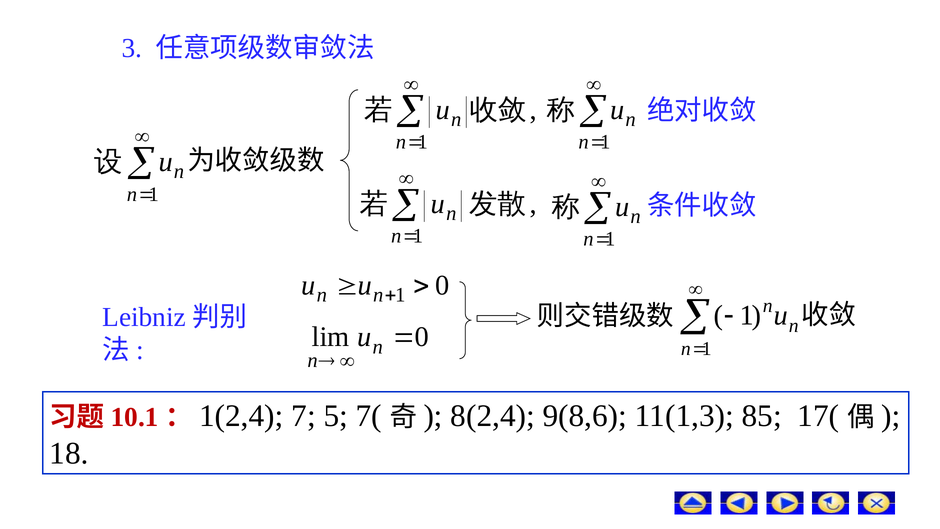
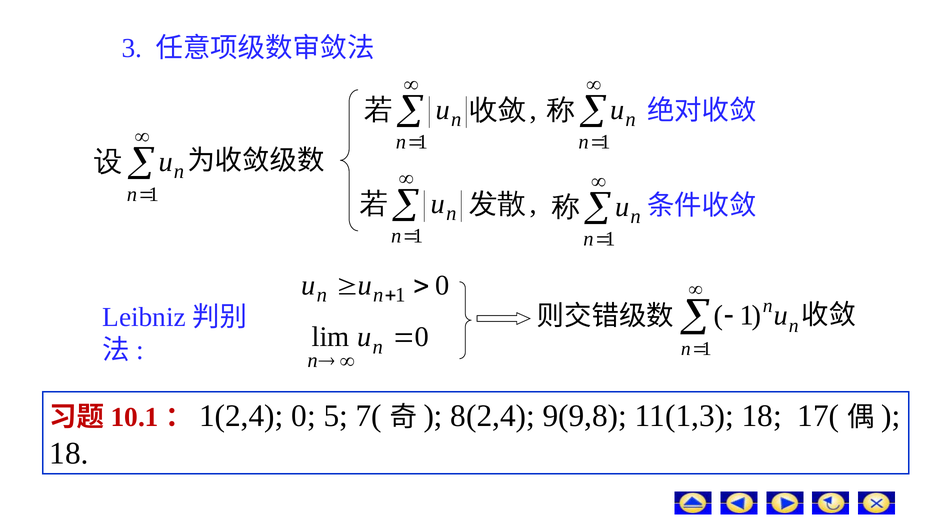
7 at (304, 416): 7 -> 0
9(8,6: 9(8,6 -> 9(9,8
11(1,3 85: 85 -> 18
